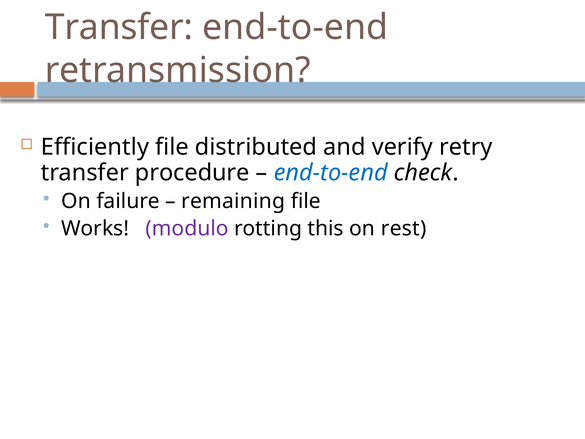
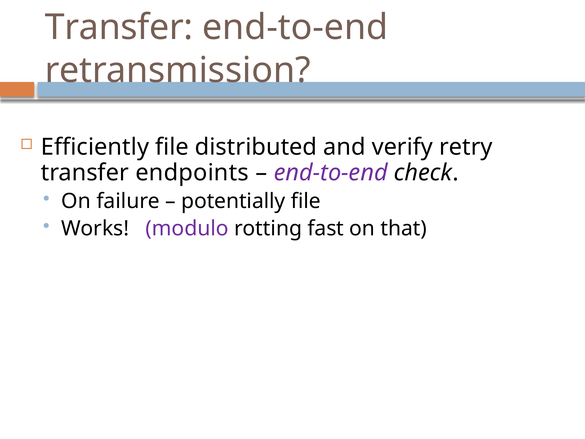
procedure: procedure -> endpoints
end-to-end at (331, 173) colour: blue -> purple
remaining: remaining -> potentially
this: this -> fast
rest: rest -> that
